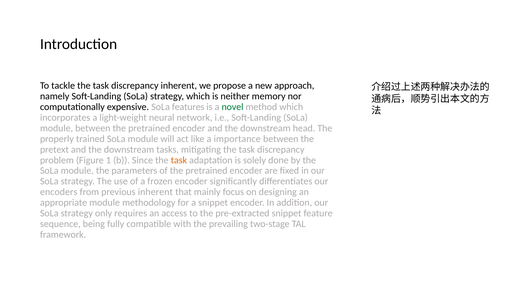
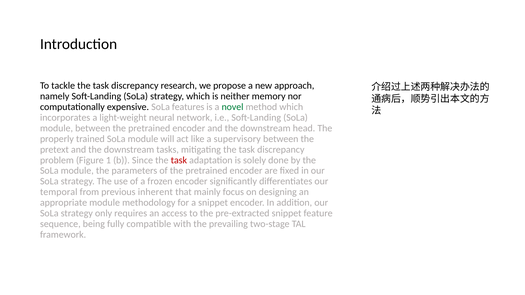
discrepancy inherent: inherent -> research
importance: importance -> supervisory
task at (179, 160) colour: orange -> red
encoders: encoders -> temporal
